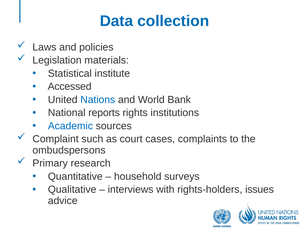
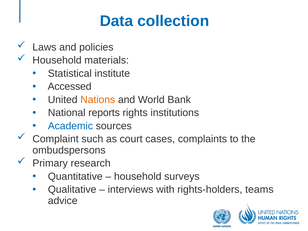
Legislation at (57, 60): Legislation -> Household
Nations colour: blue -> orange
issues: issues -> teams
